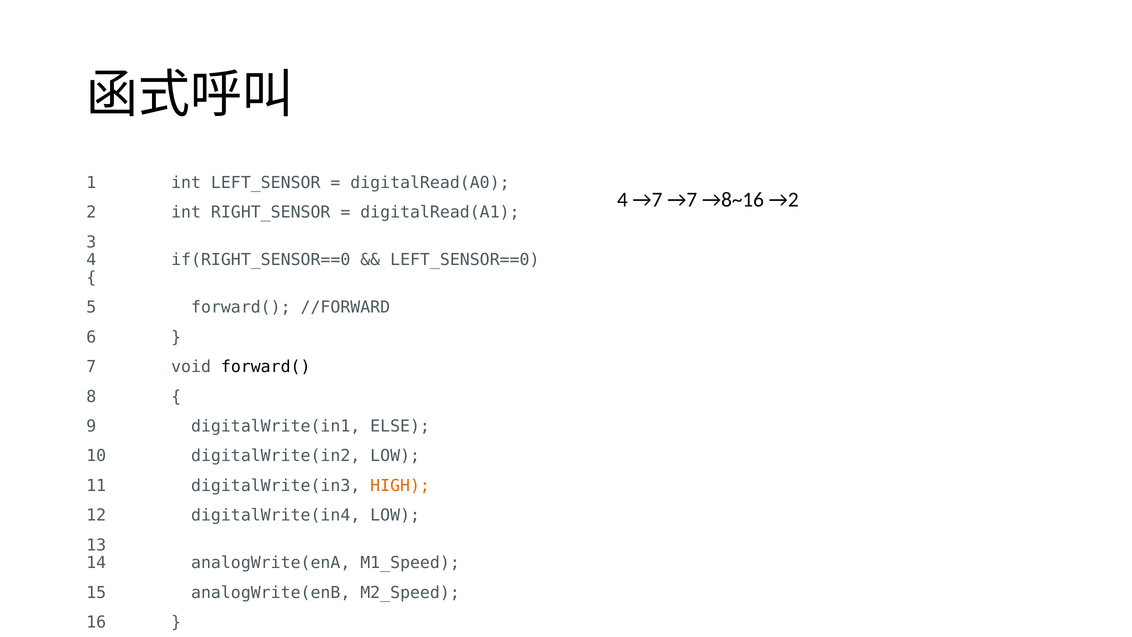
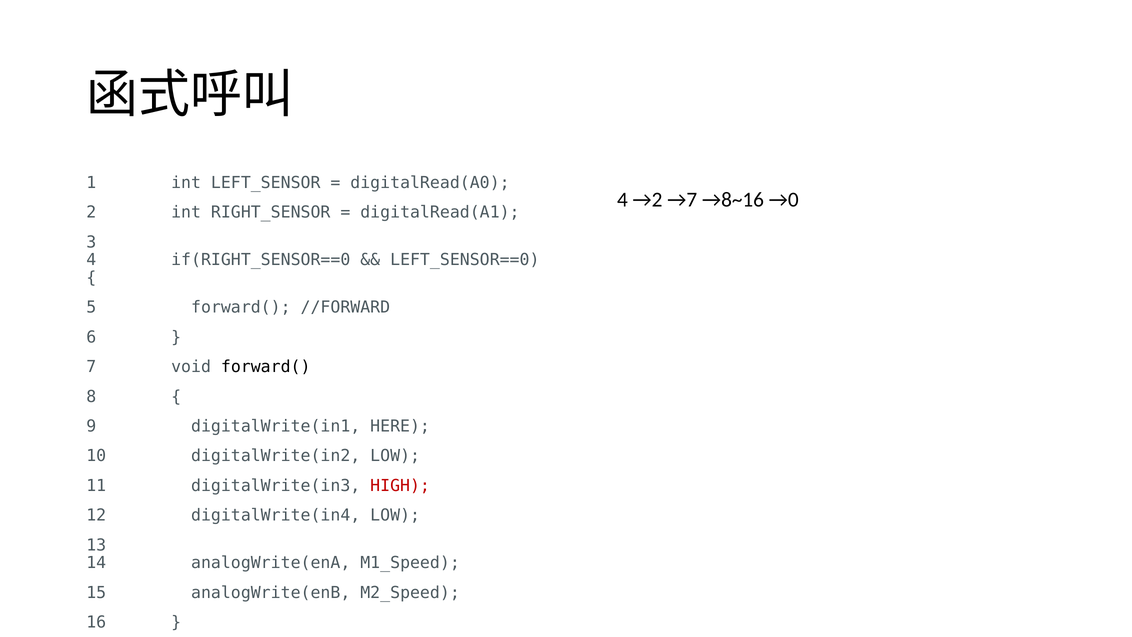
4 →7: →7 -> →2
→2: →2 -> →0
ELSE: ELSE -> HERE
HIGH colour: orange -> red
